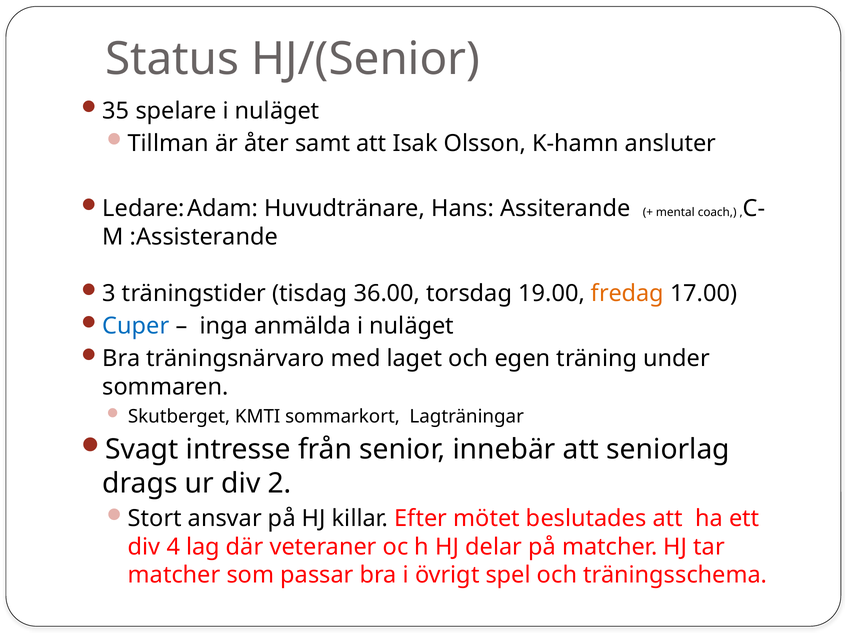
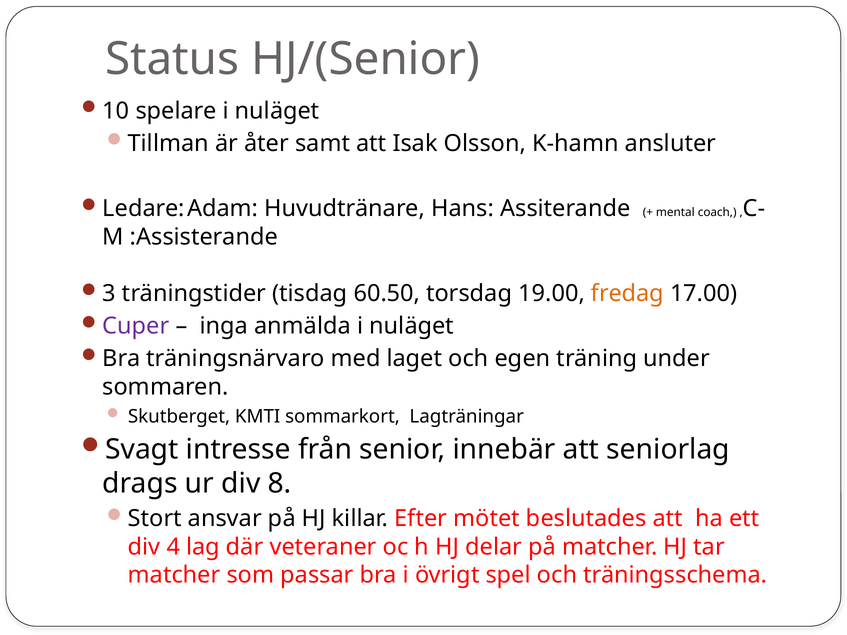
35: 35 -> 10
36.00: 36.00 -> 60.50
Cuper colour: blue -> purple
2: 2 -> 8
